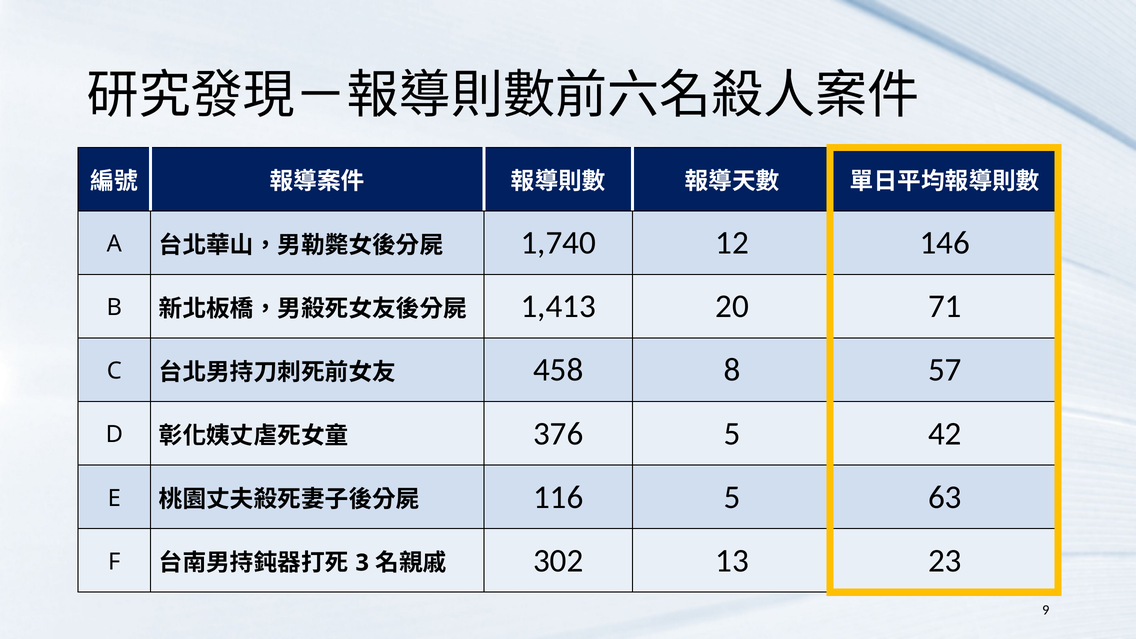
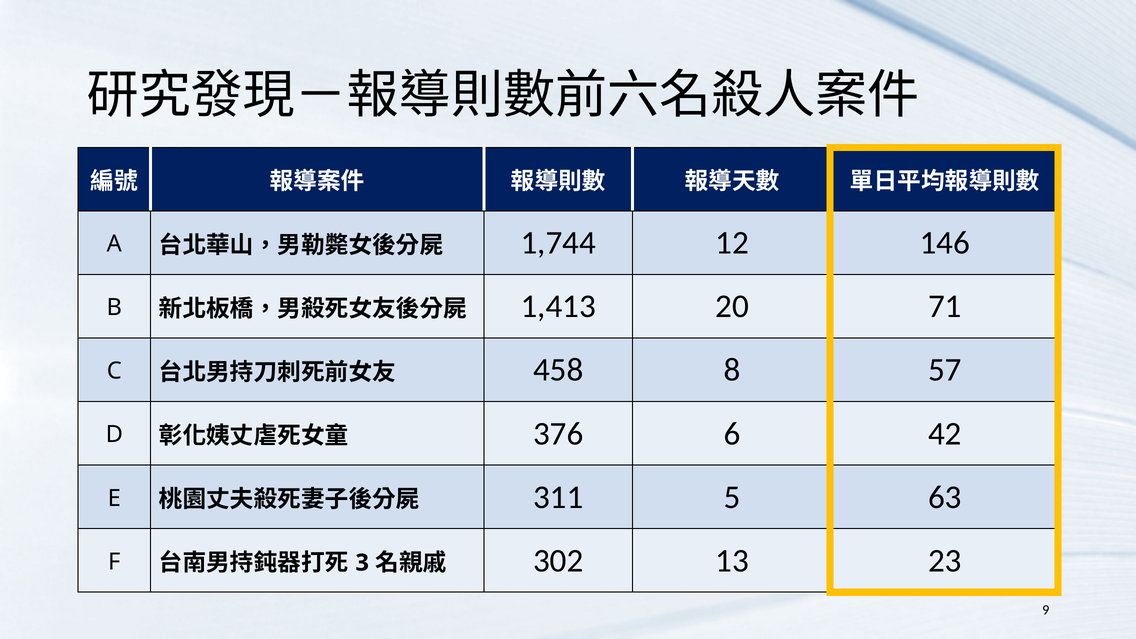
1,740: 1,740 -> 1,744
376 5: 5 -> 6
116: 116 -> 311
